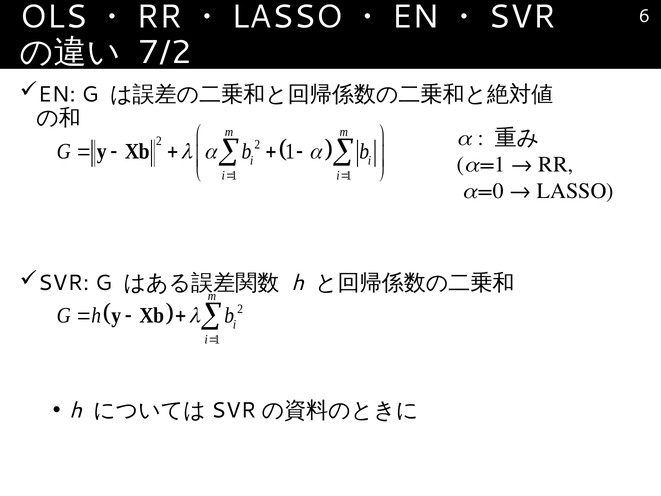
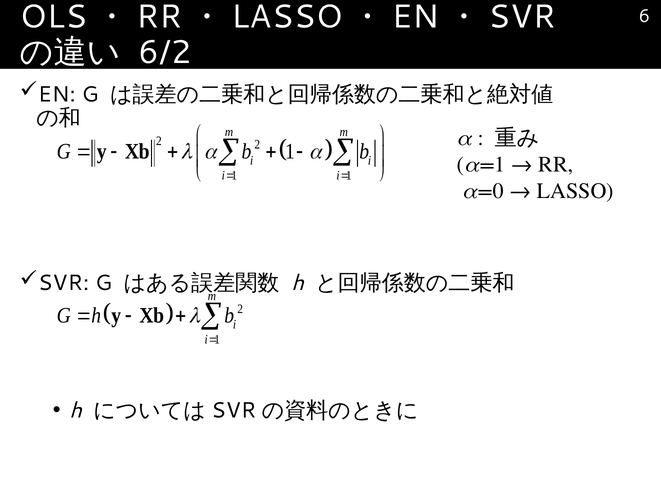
7/2: 7/2 -> 6/2
